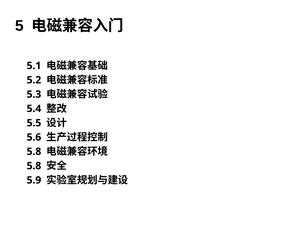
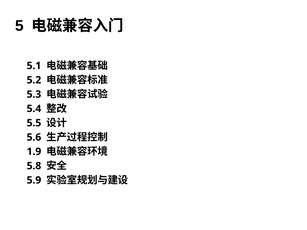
5.8 at (34, 152): 5.8 -> 1.9
